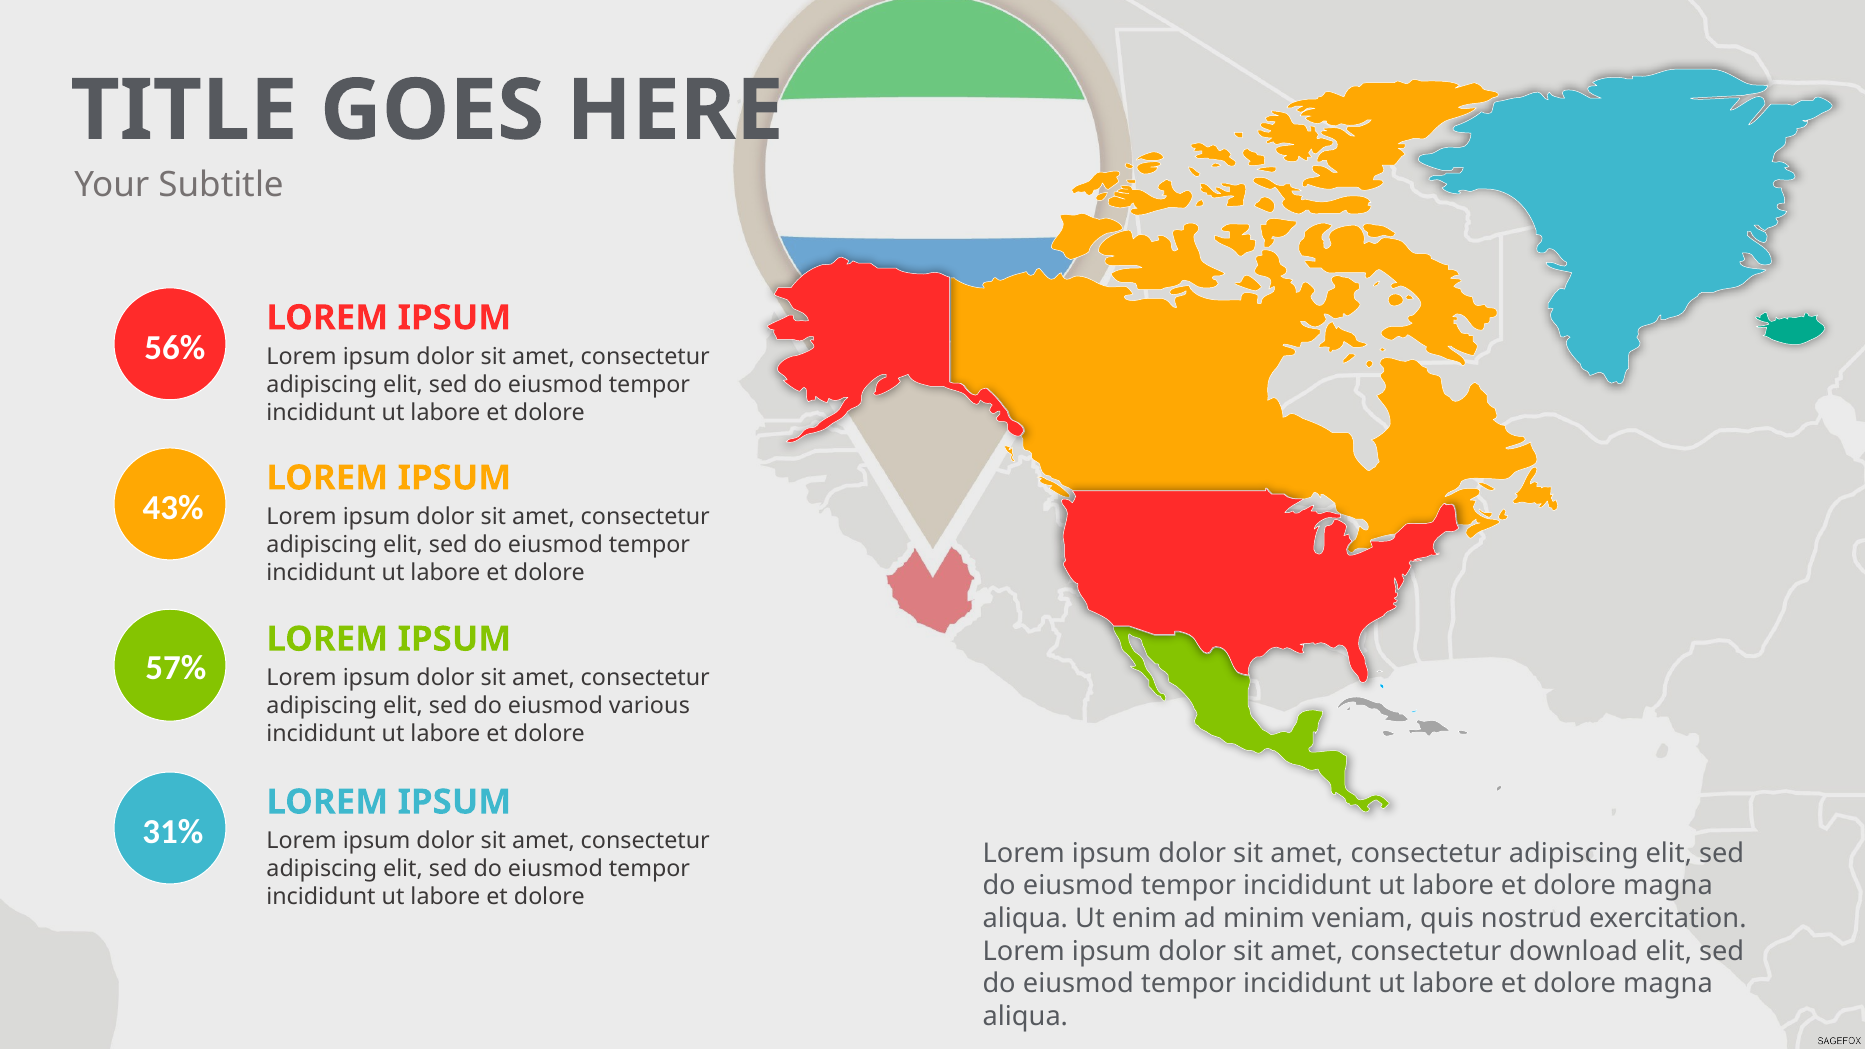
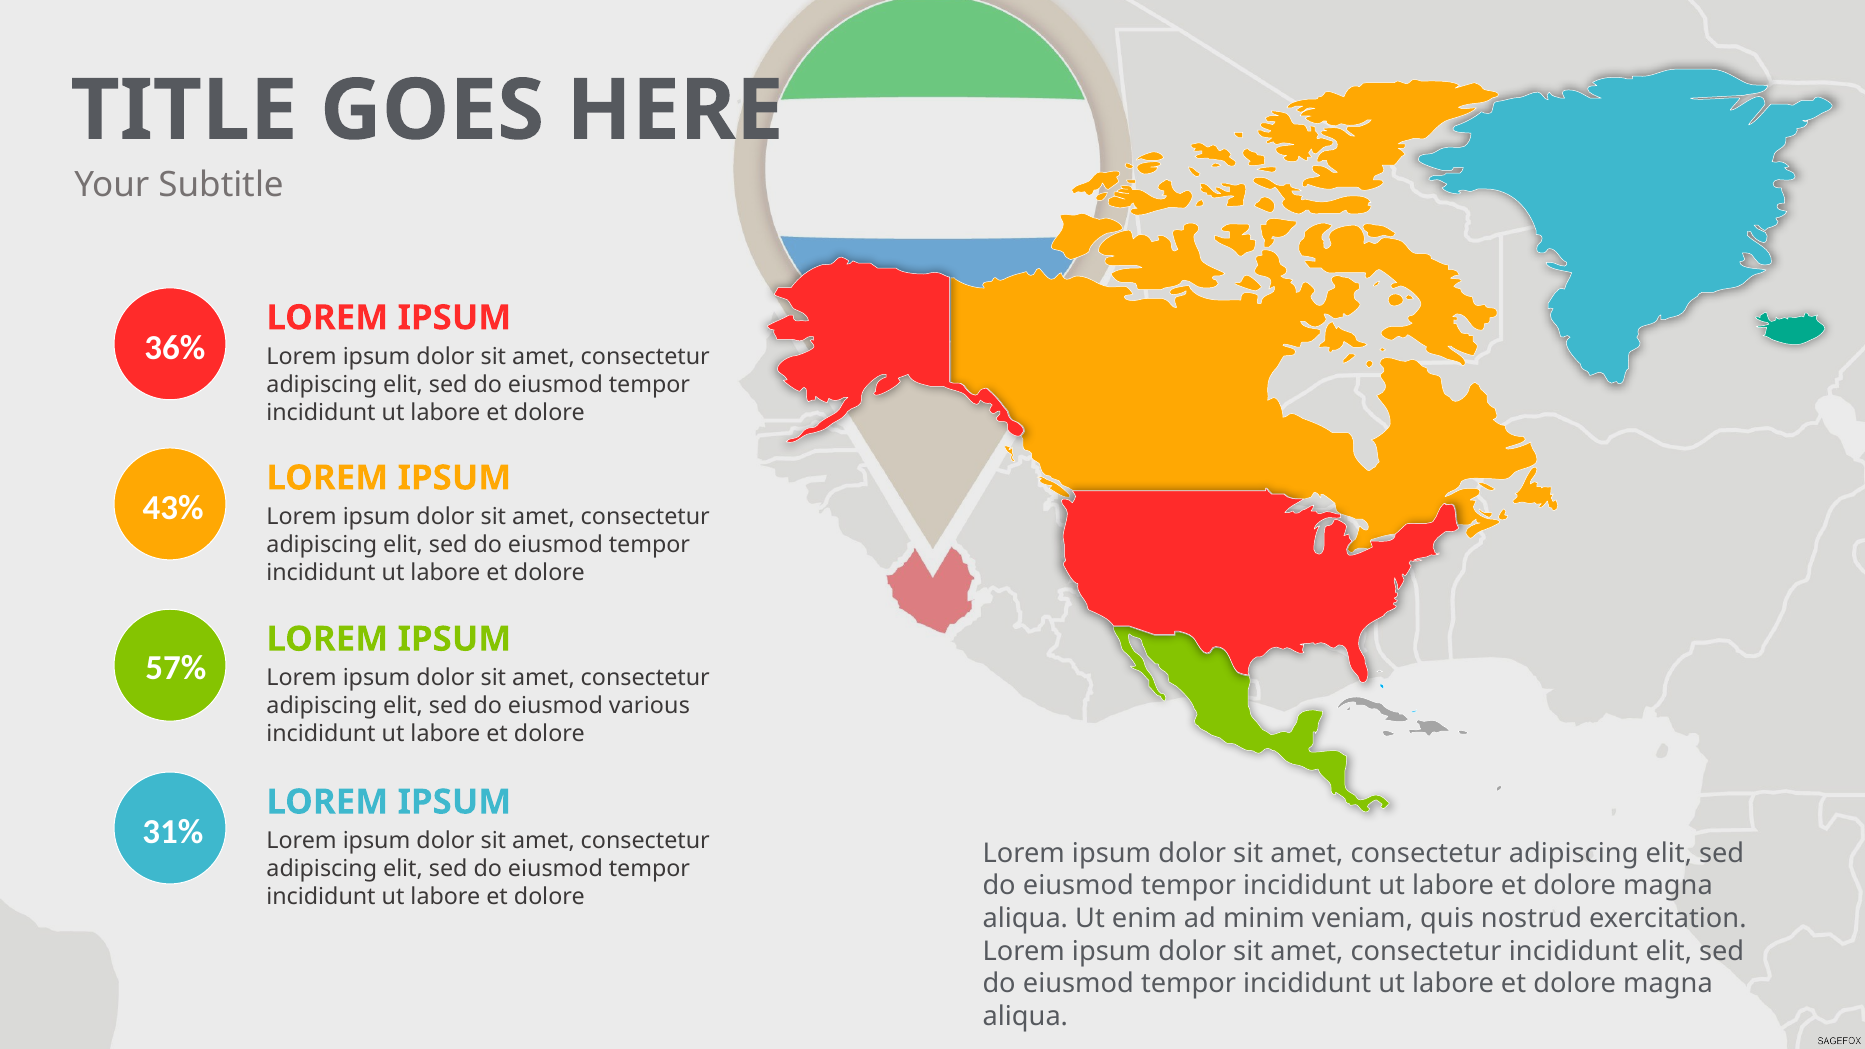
56%: 56% -> 36%
consectetur download: download -> incididunt
